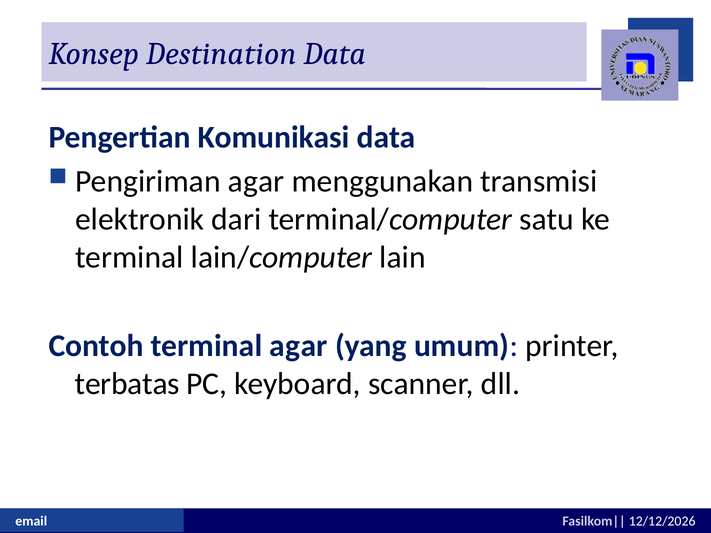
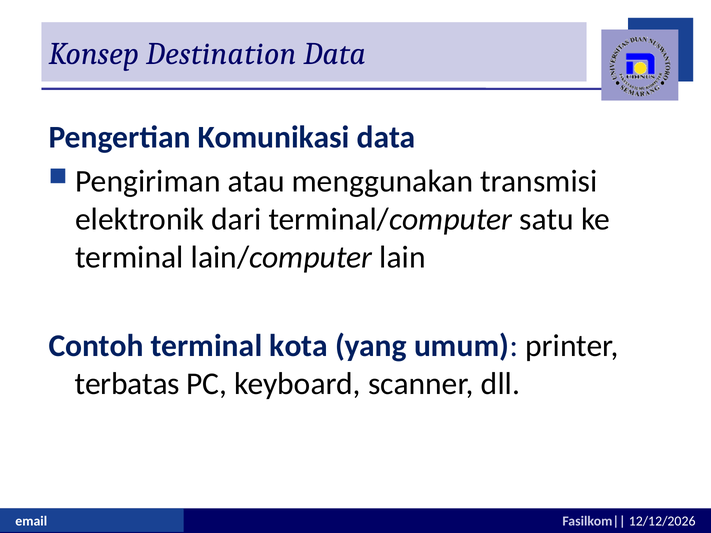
Pengiriman agar: agar -> atau
terminal agar: agar -> kota
